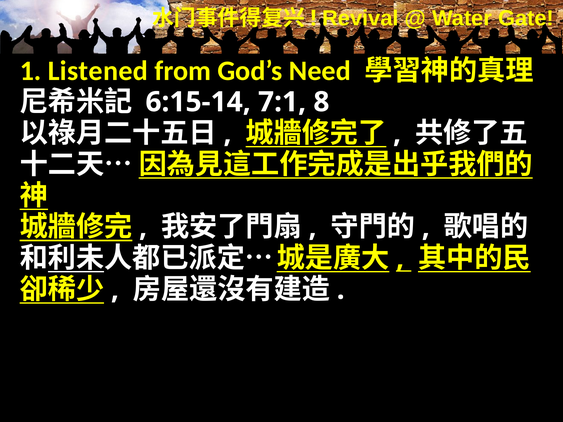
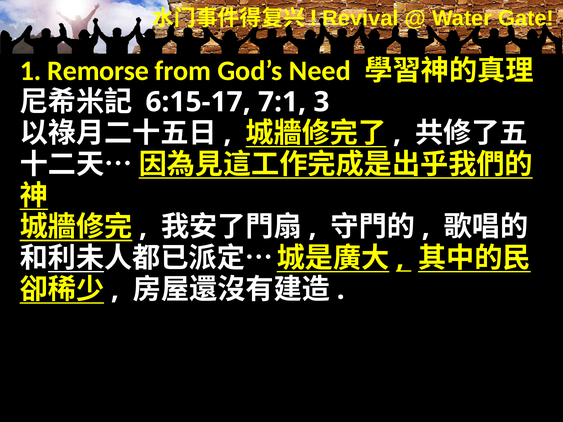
Listened: Listened -> Remorse
6:15-14: 6:15-14 -> 6:15-17
8: 8 -> 3
